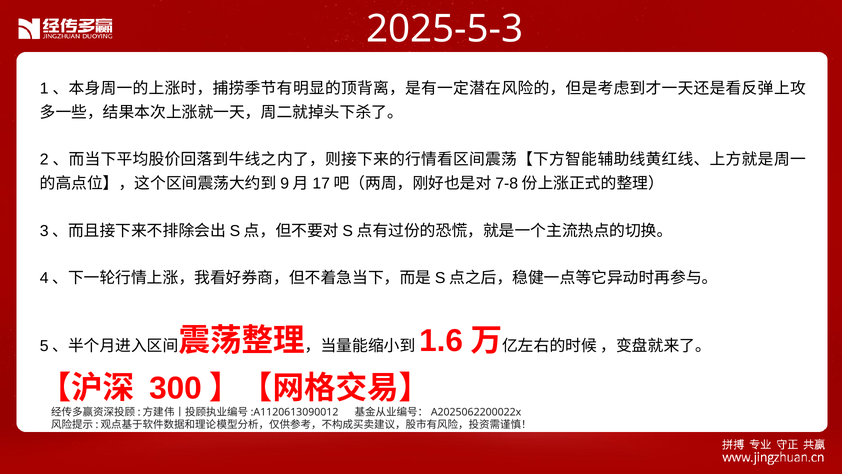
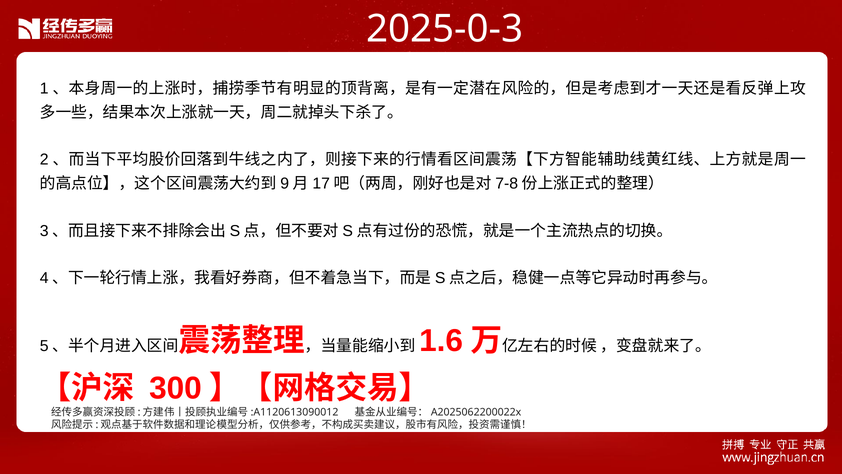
2025-5-3: 2025-5-3 -> 2025-0-3
